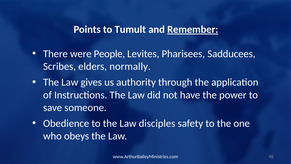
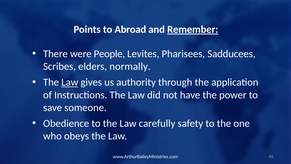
Tumult: Tumult -> Abroad
Law at (70, 82) underline: none -> present
disciples: disciples -> carefully
